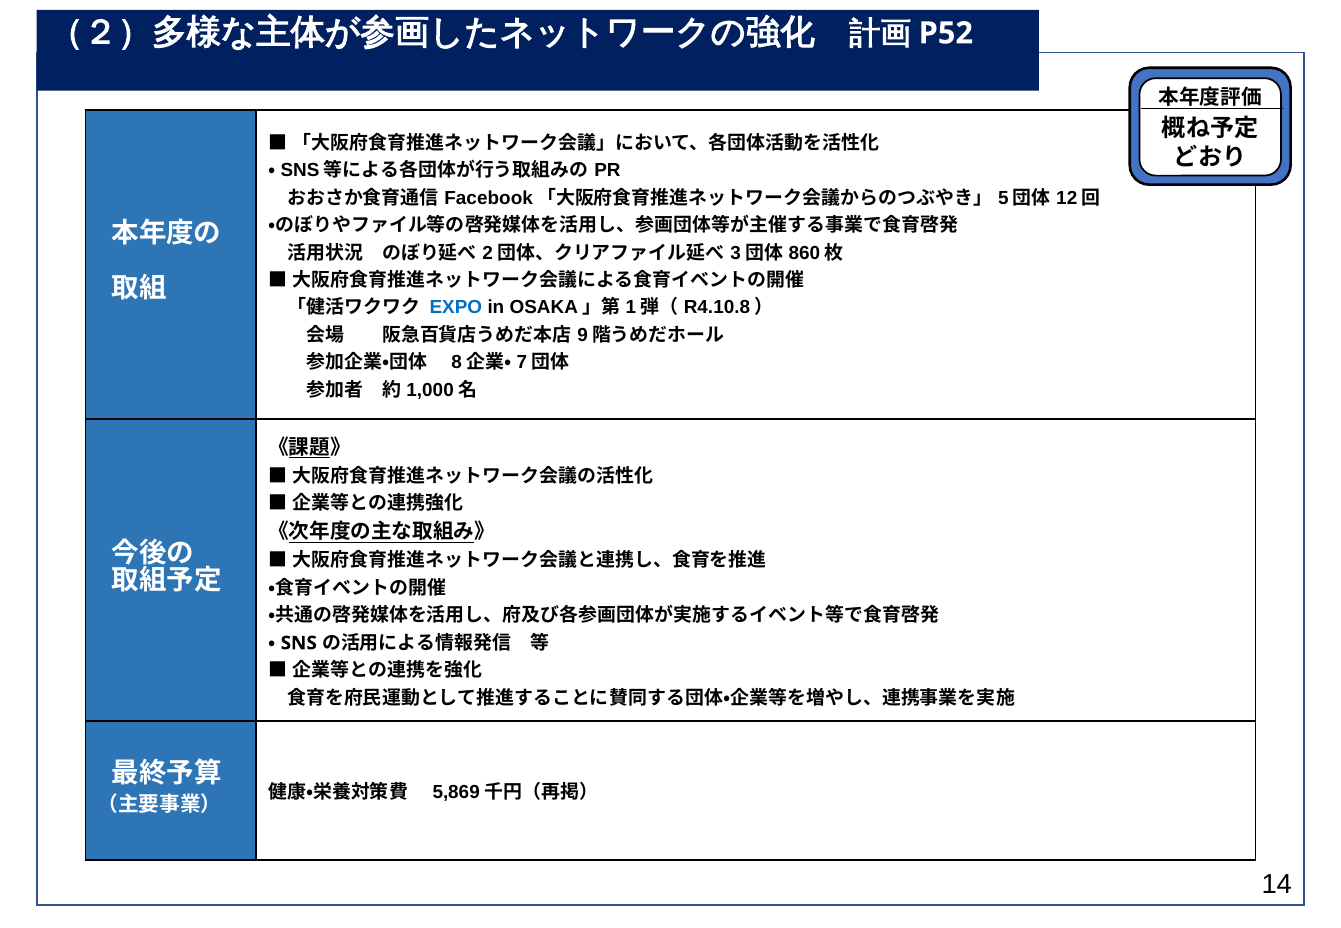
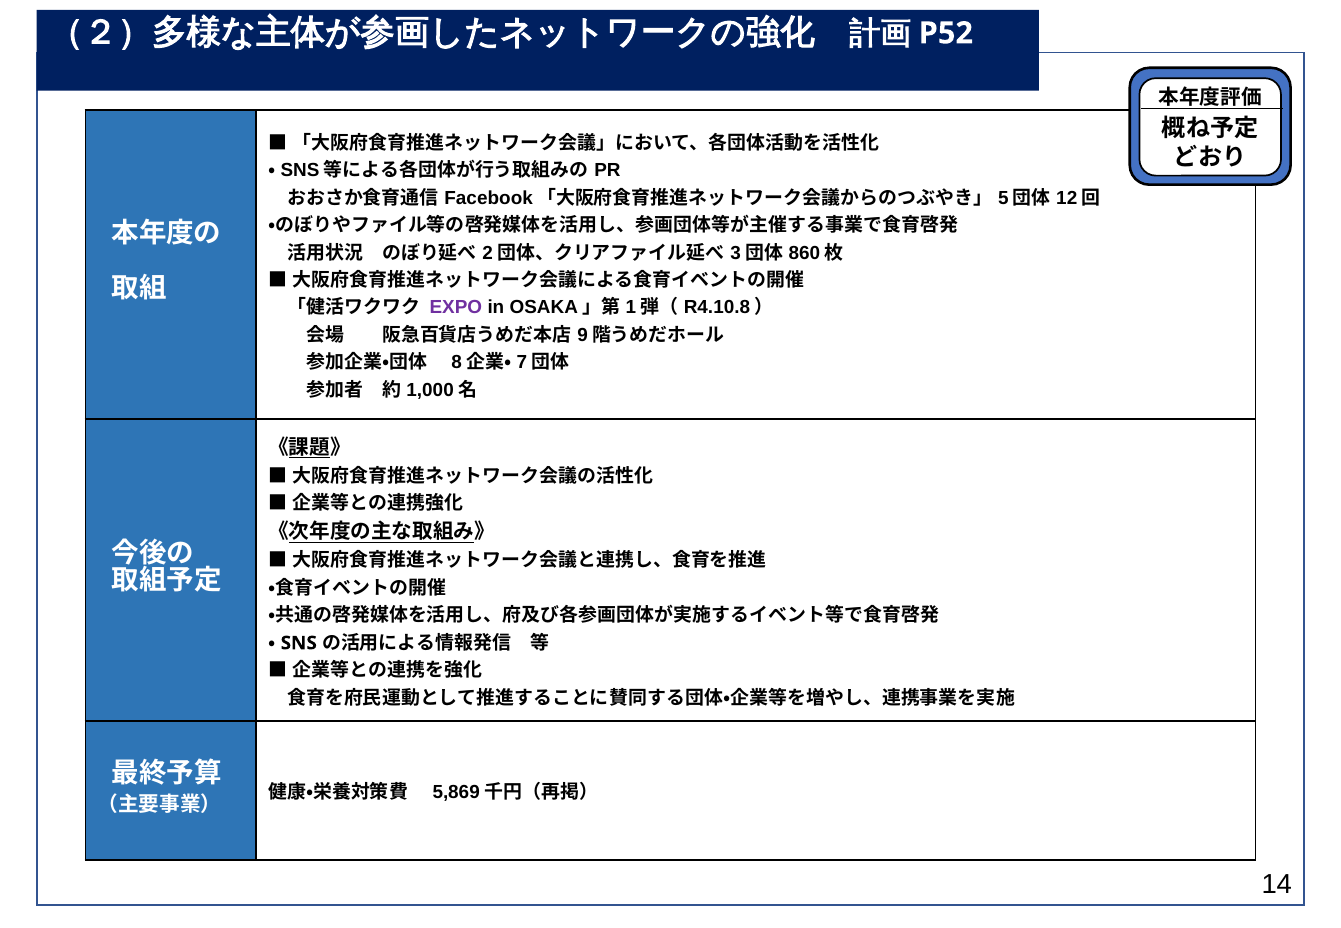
EXPO colour: blue -> purple
